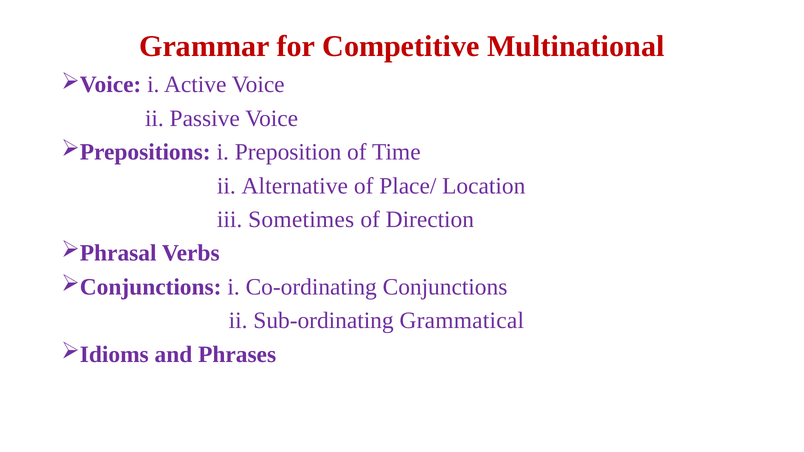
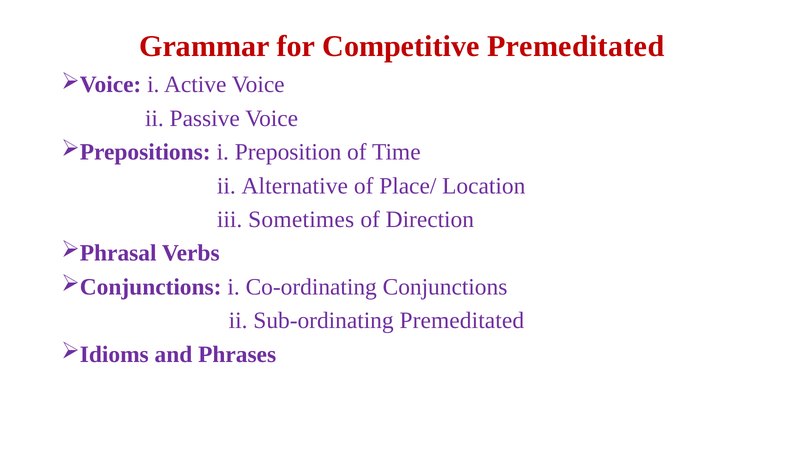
Competitive Multinational: Multinational -> Premeditated
Sub-ordinating Grammatical: Grammatical -> Premeditated
